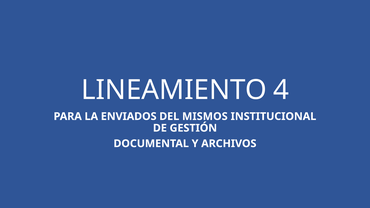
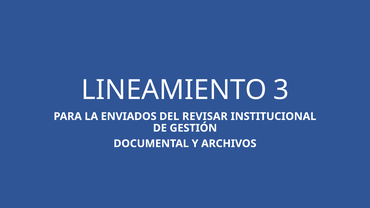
4: 4 -> 3
MISMOS: MISMOS -> REVISAR
